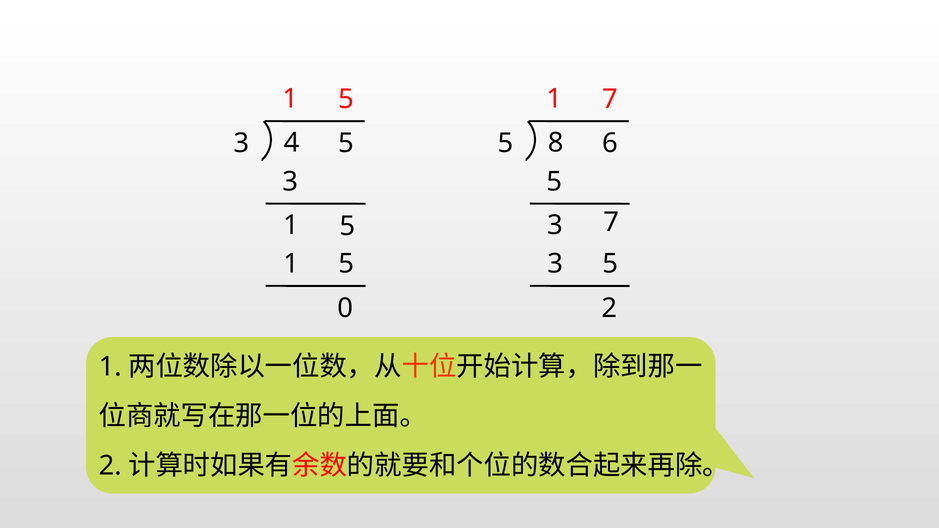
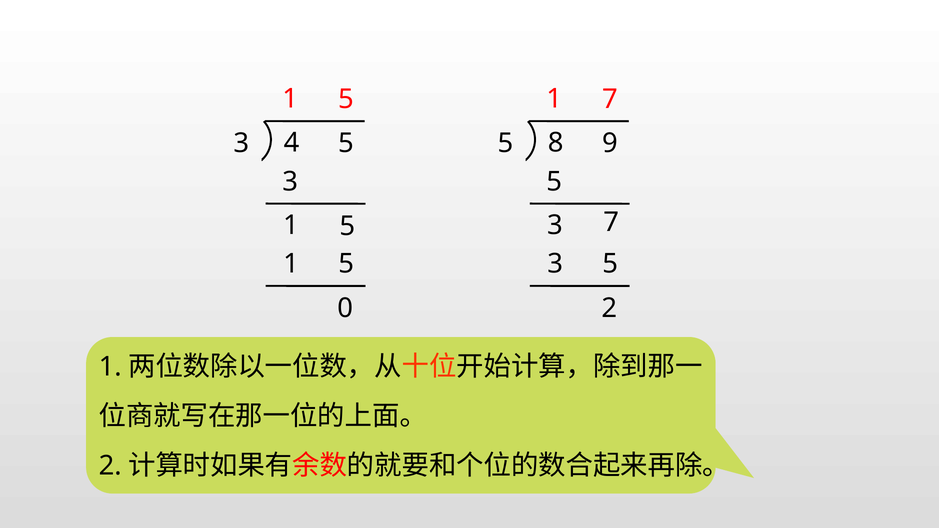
6: 6 -> 9
